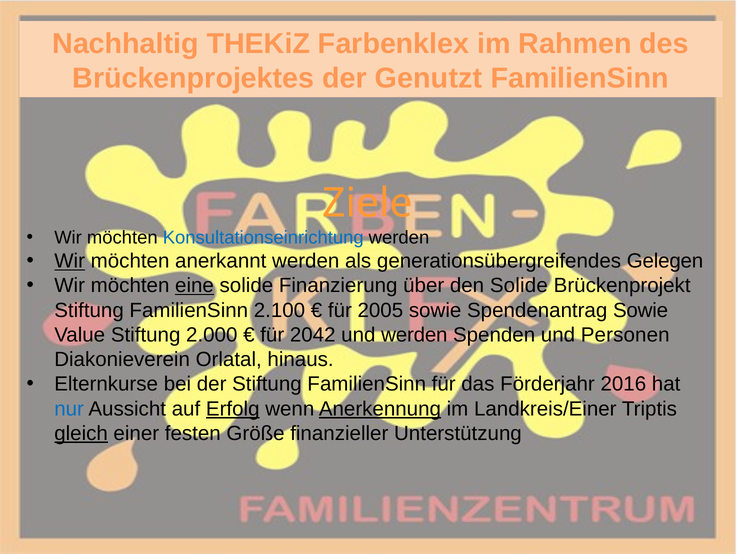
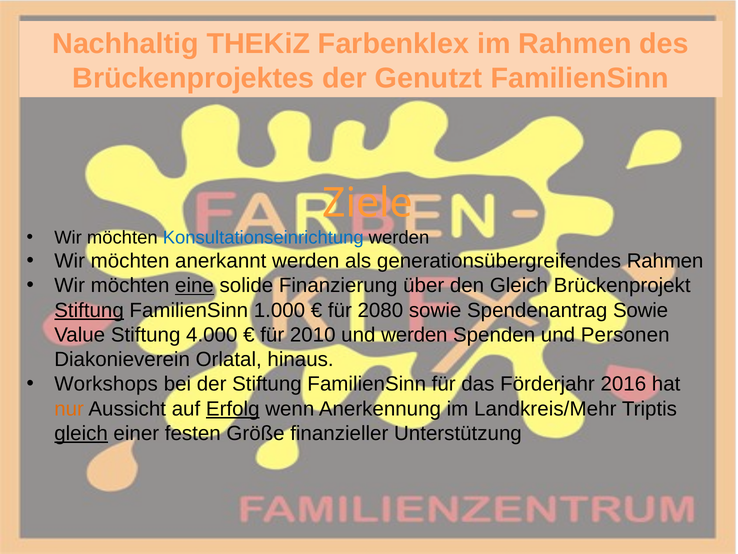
Wir at (70, 261) underline: present -> none
generationsübergreifendes Gelegen: Gelegen -> Rahmen
den Solide: Solide -> Gleich
Stiftung at (89, 310) underline: none -> present
2.100: 2.100 -> 1.000
2005: 2005 -> 2080
2.000: 2.000 -> 4.000
2042: 2042 -> 2010
Elternkurse: Elternkurse -> Workshops
nur colour: blue -> orange
Anerkennung underline: present -> none
Landkreis/Einer: Landkreis/Einer -> Landkreis/Mehr
